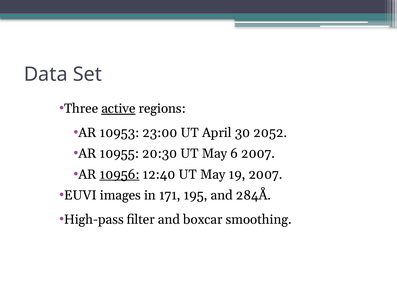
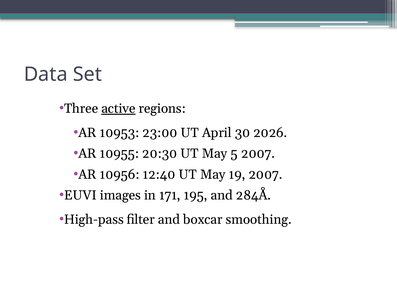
2052: 2052 -> 2026
6: 6 -> 5
10956 underline: present -> none
